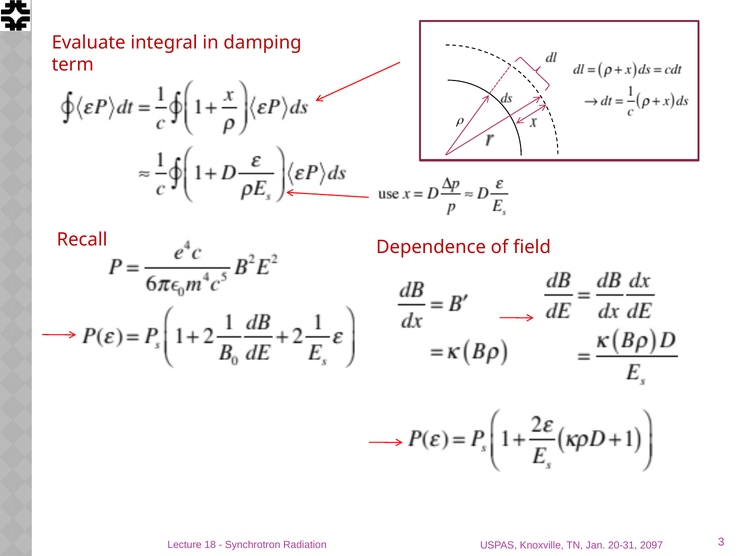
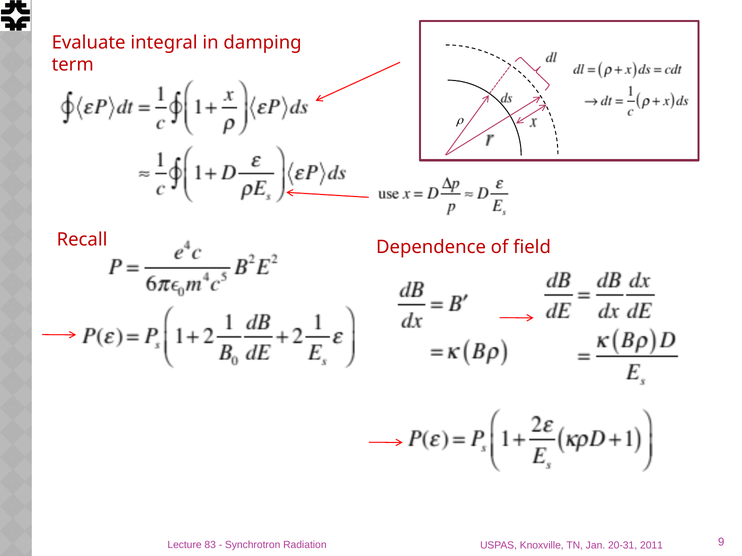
18: 18 -> 83
3: 3 -> 9
2097: 2097 -> 2011
